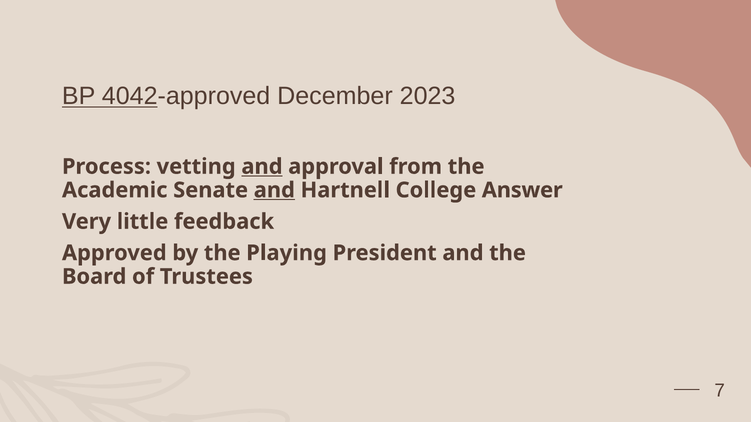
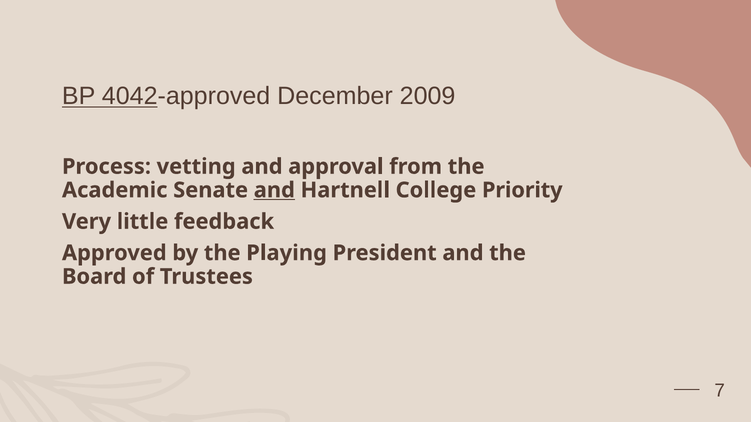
2023: 2023 -> 2009
and at (262, 167) underline: present -> none
Answer: Answer -> Priority
